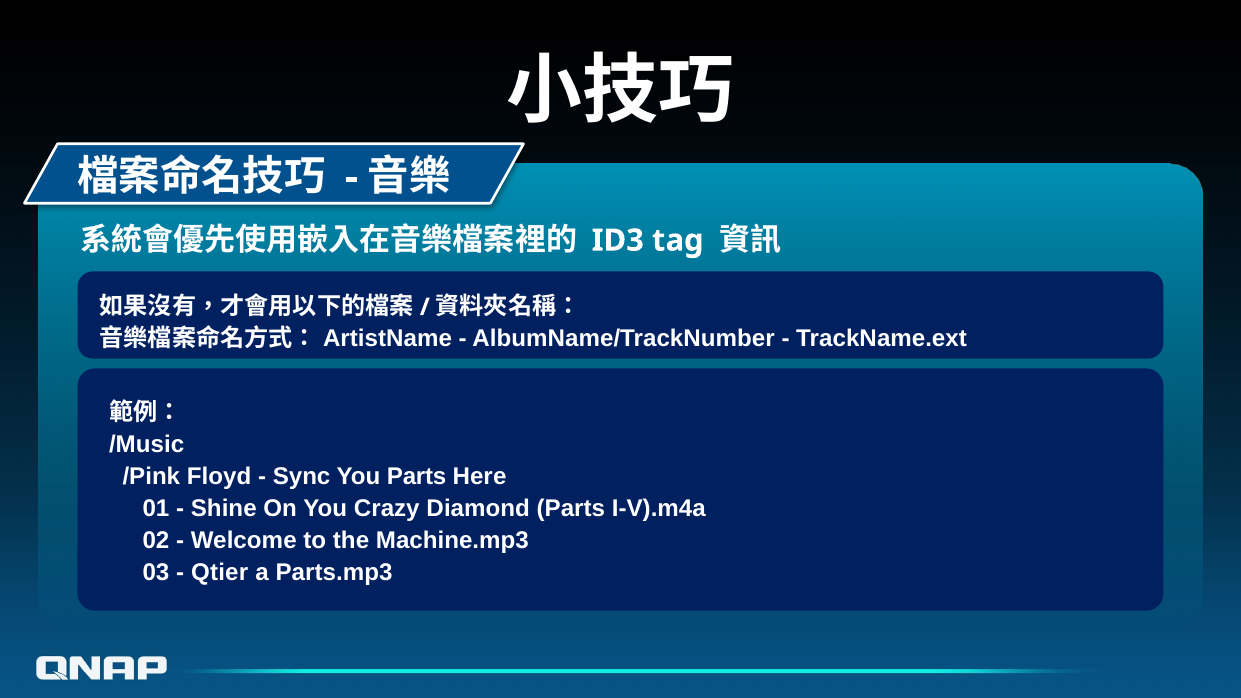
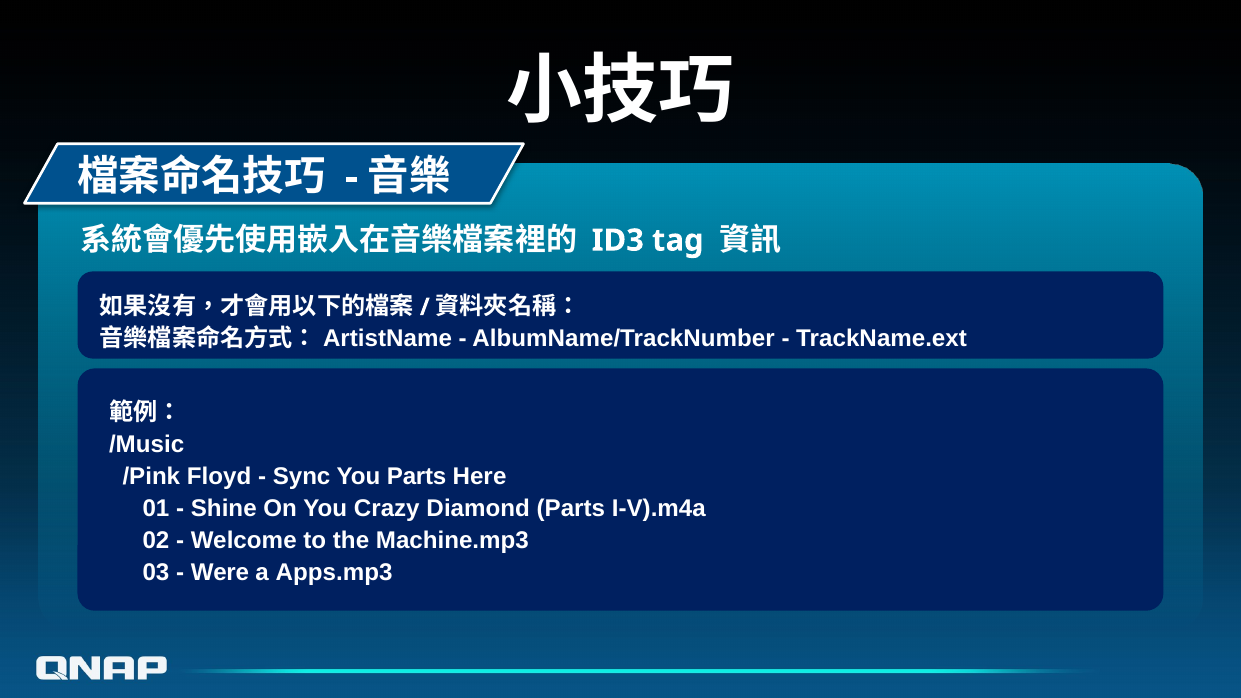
Qtier: Qtier -> Were
Parts.mp3: Parts.mp3 -> Apps.mp3
